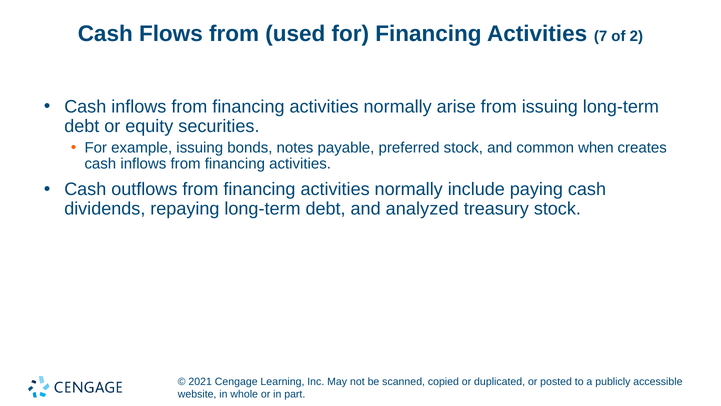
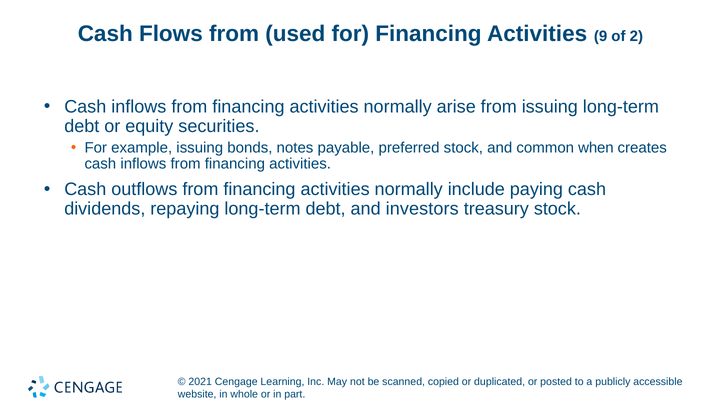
7: 7 -> 9
analyzed: analyzed -> investors
